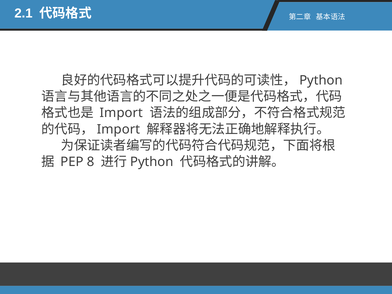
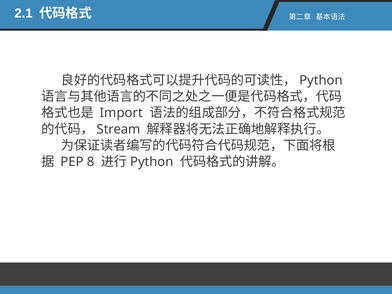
Import at (118, 129): Import -> Stream
